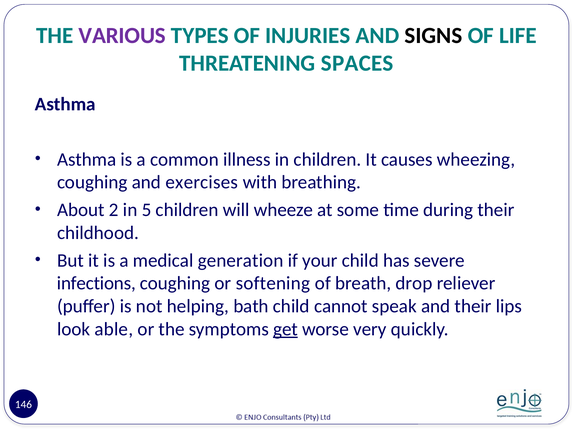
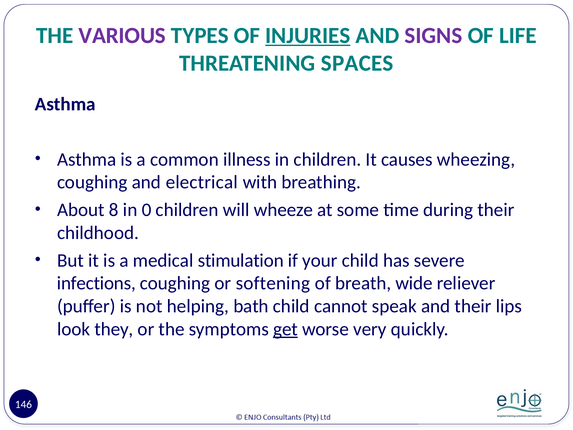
INJURIES underline: none -> present
SIGNS colour: black -> purple
exercises: exercises -> electrical
2: 2 -> 8
5: 5 -> 0
generation: generation -> stimulation
drop: drop -> wide
able: able -> they
